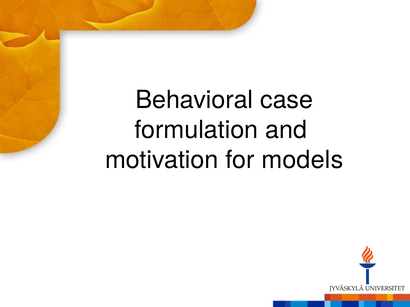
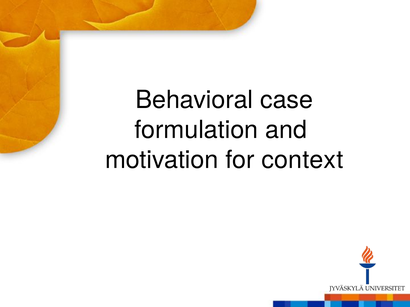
models: models -> context
